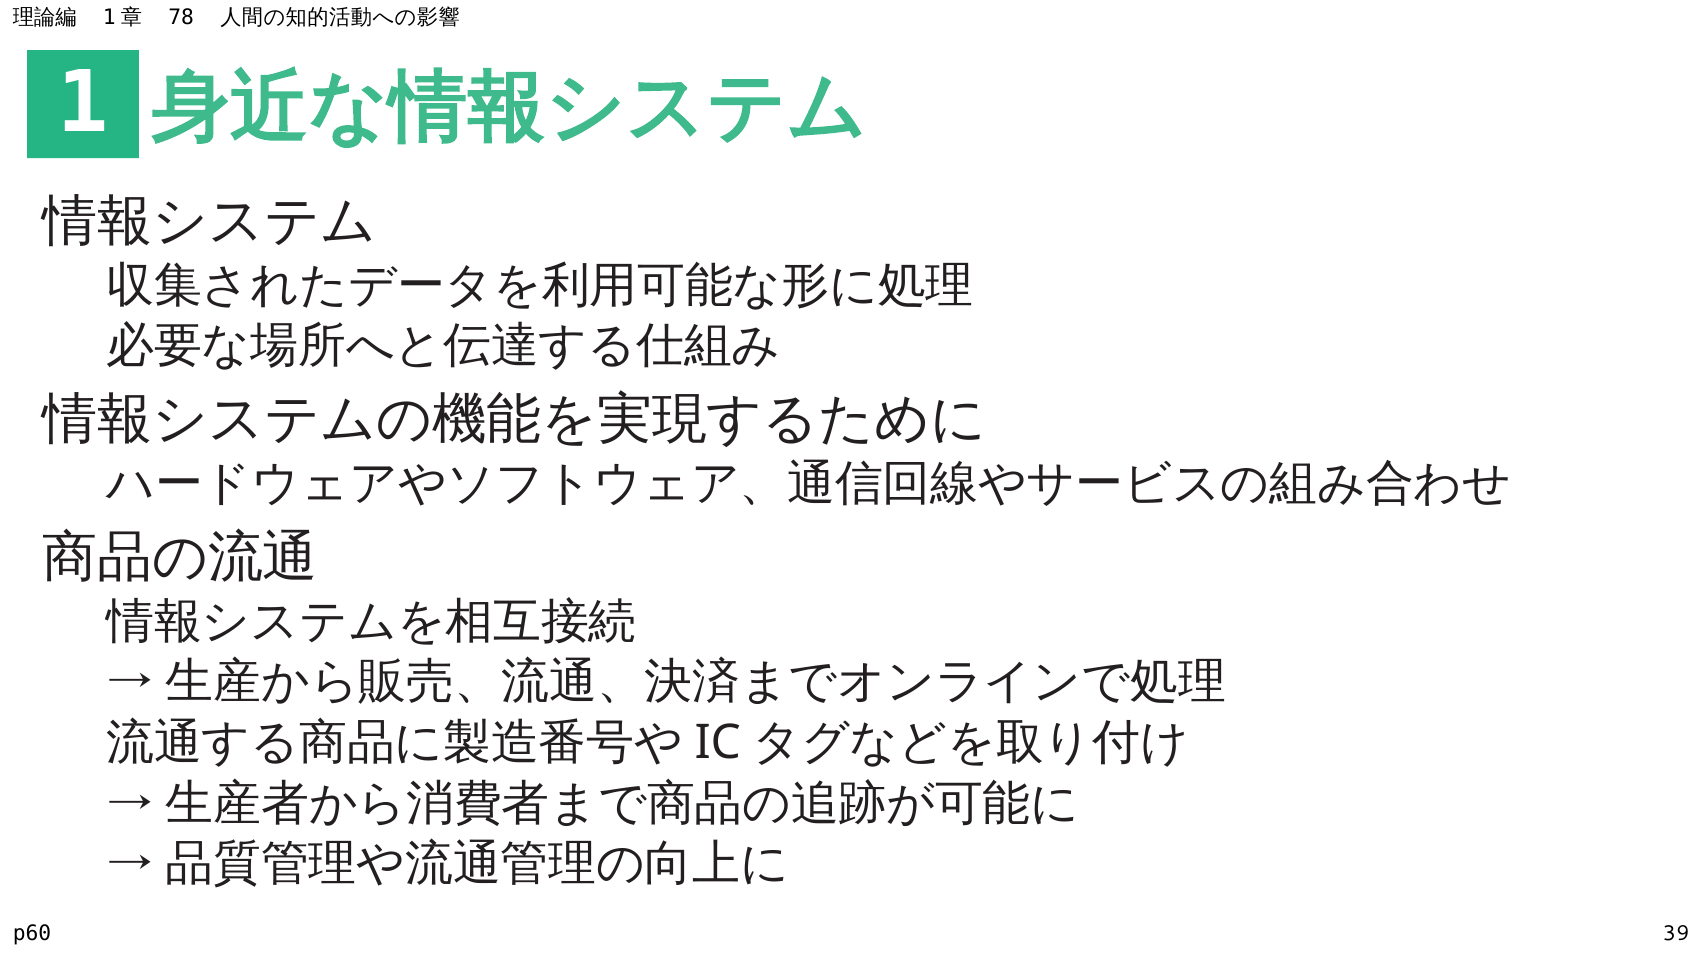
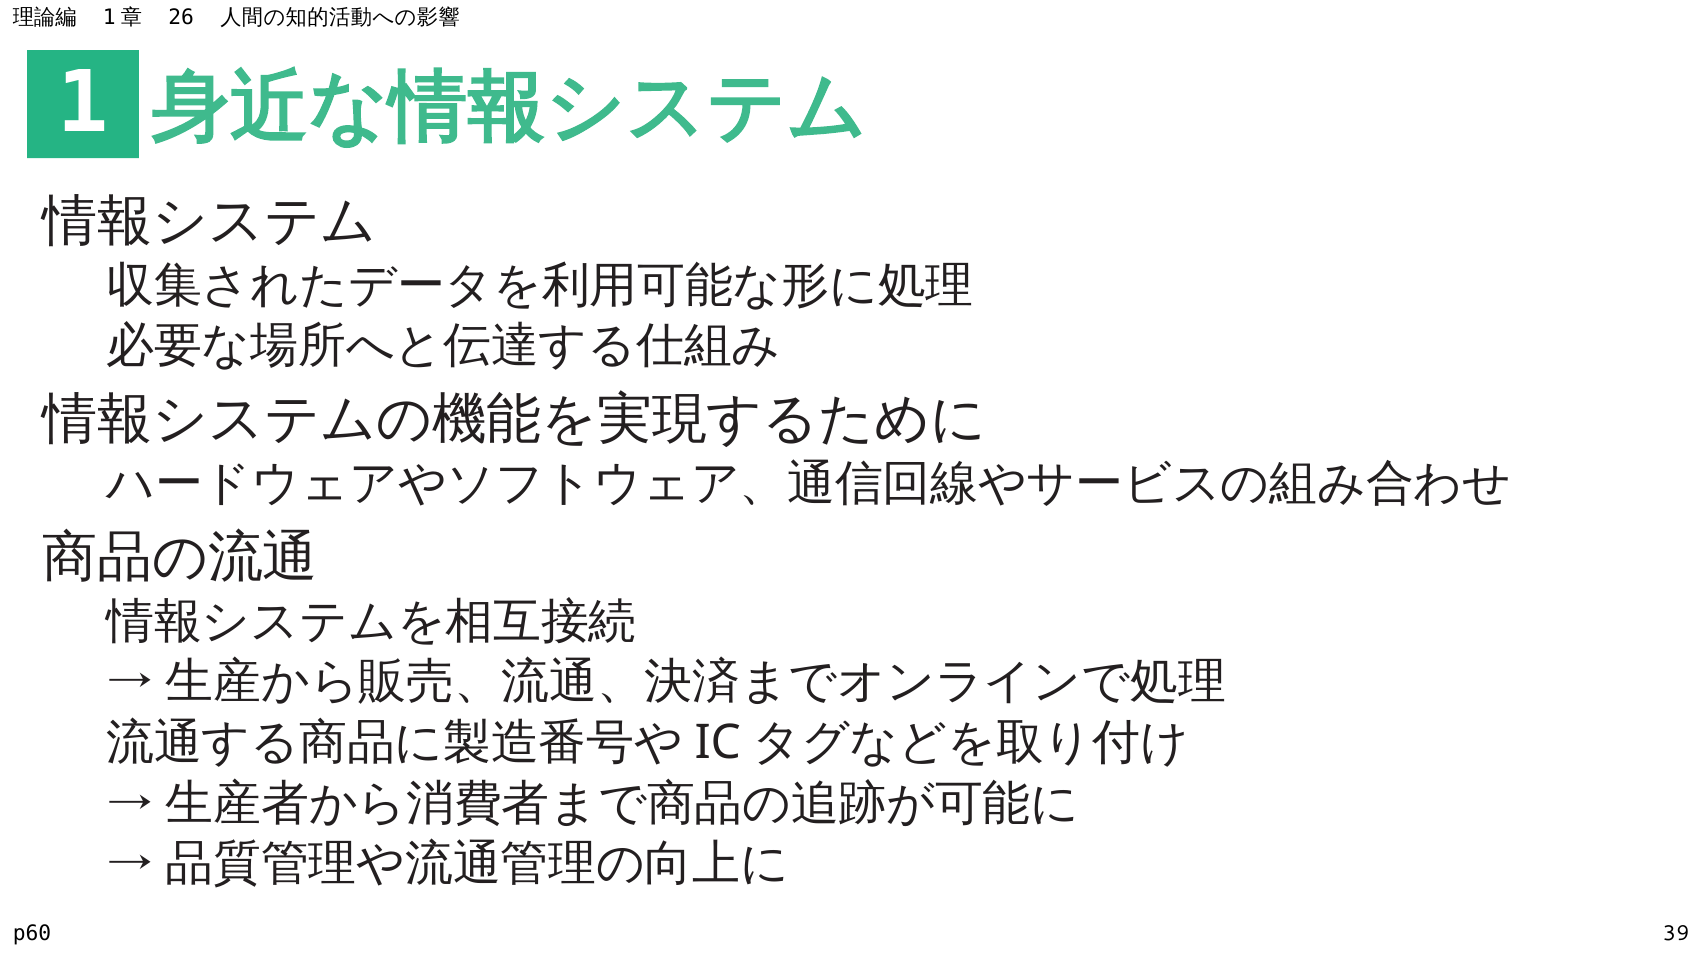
78: 78 -> 26
